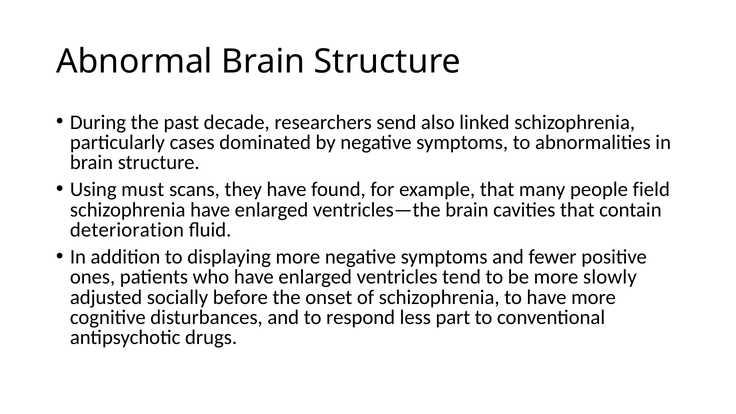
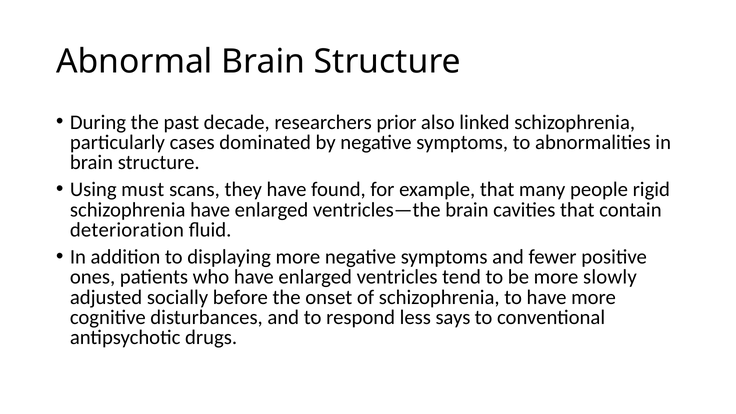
send: send -> prior
field: field -> rigid
part: part -> says
